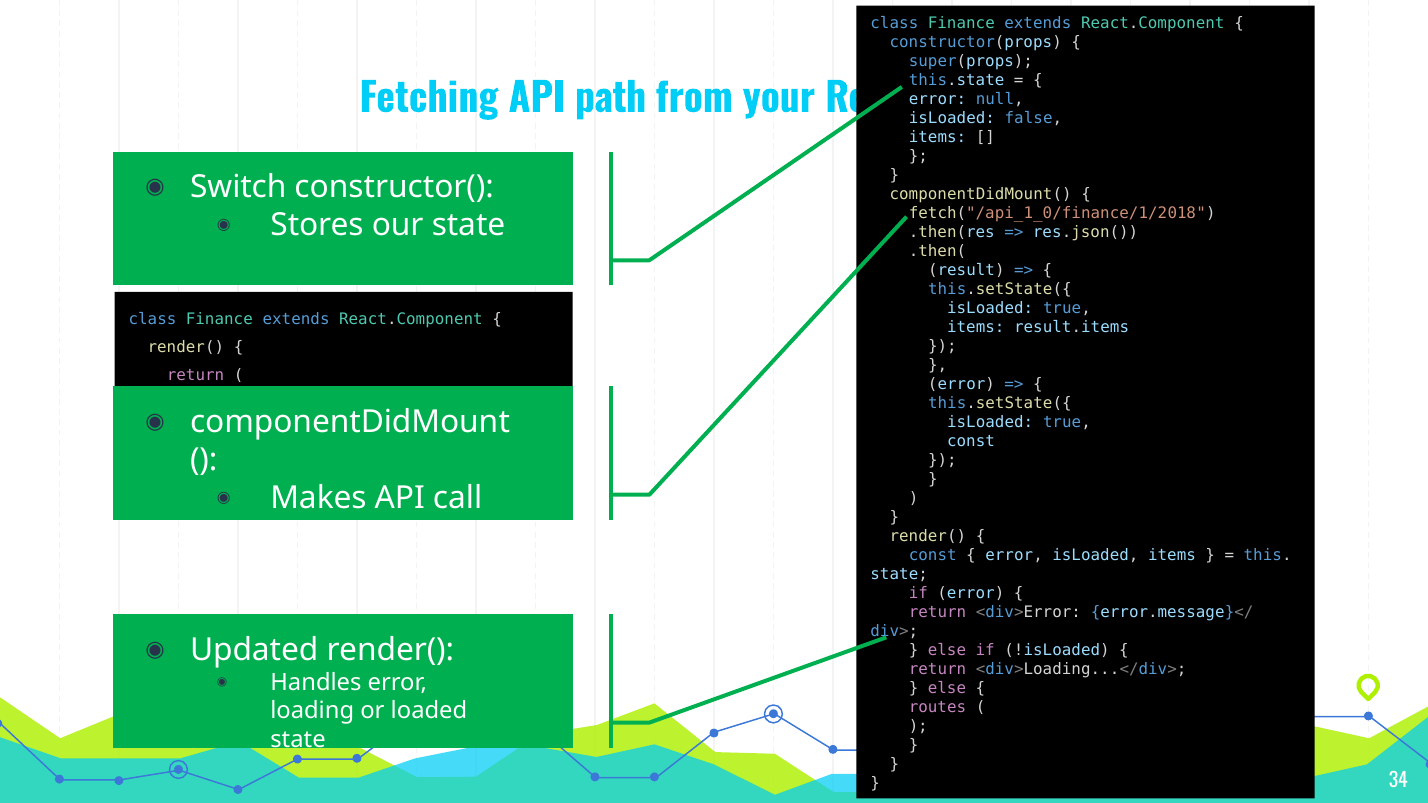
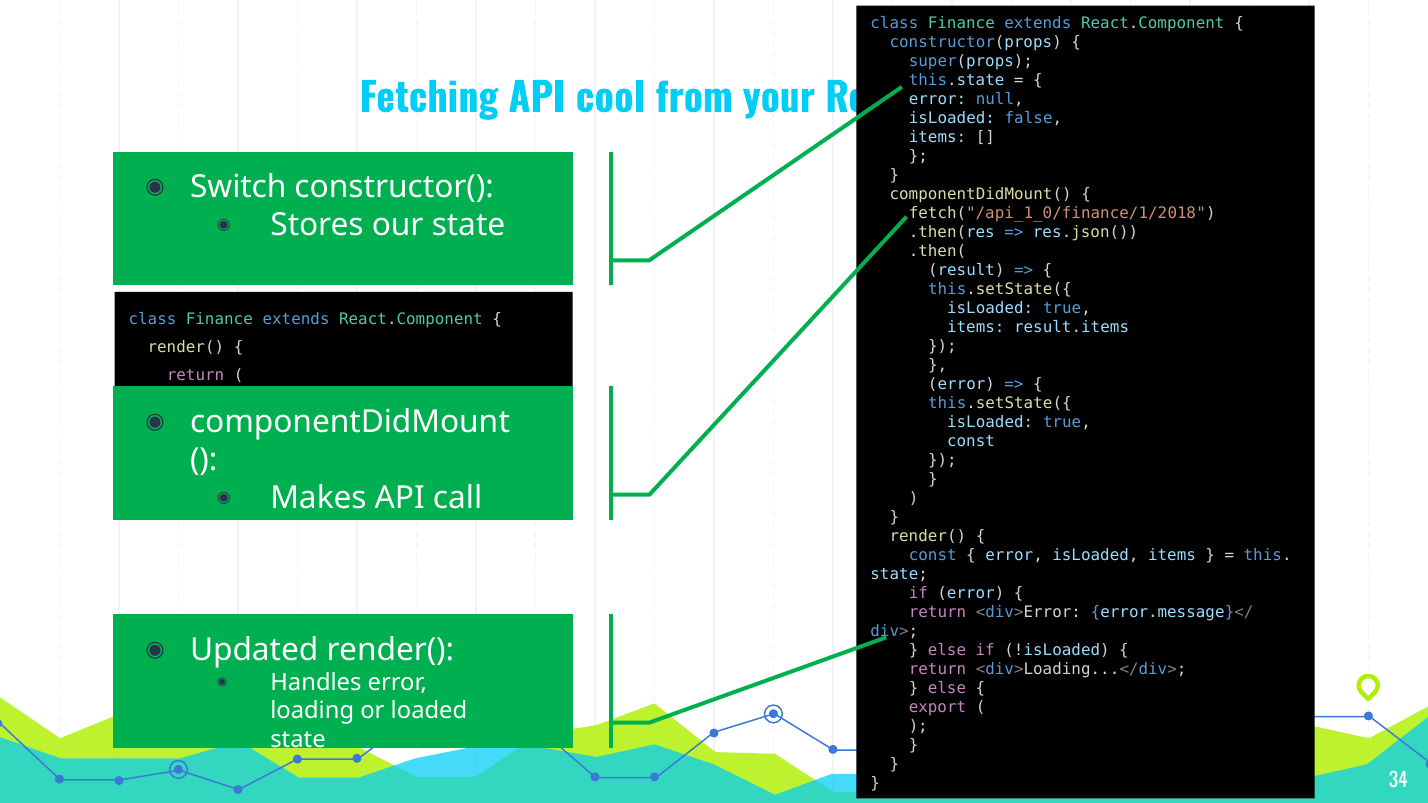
path: path -> cool
routes: routes -> export
